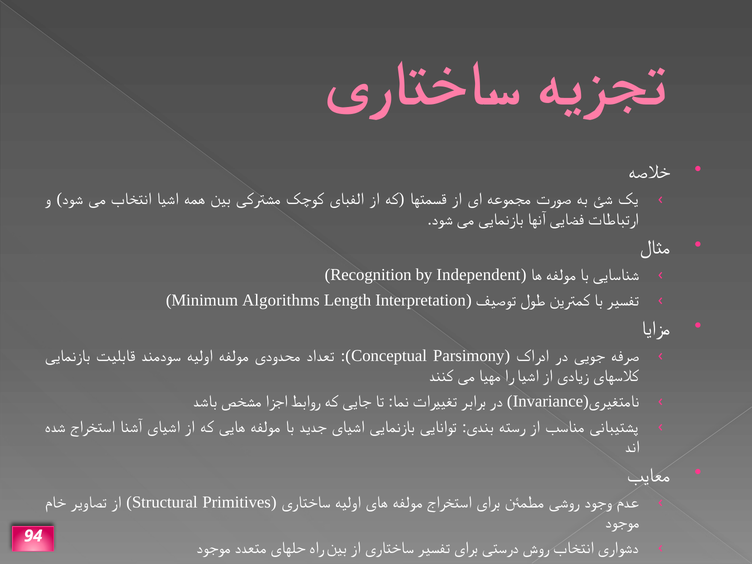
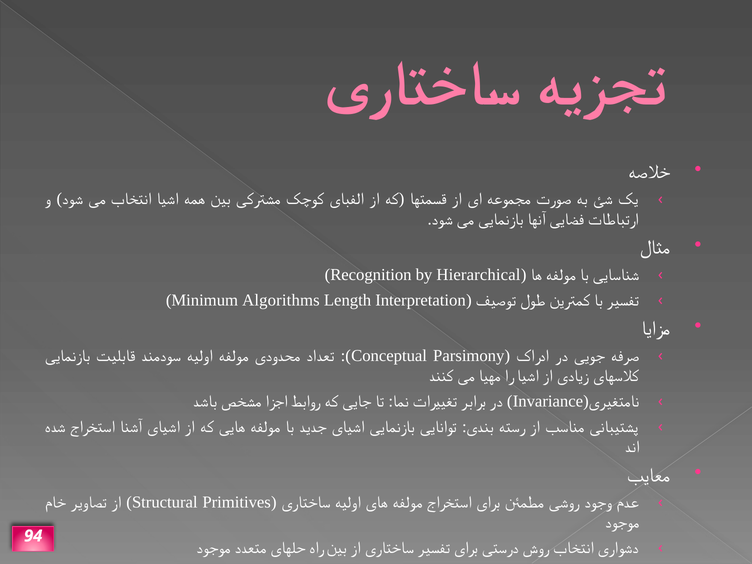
Independent: Independent -> Hierarchical
